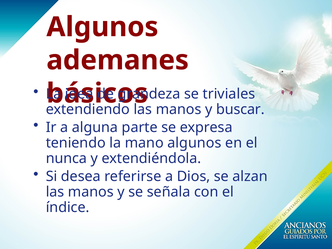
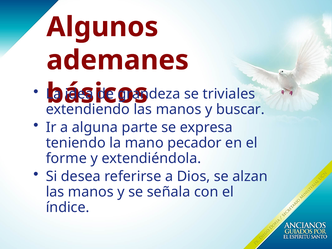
mano algunos: algunos -> pecador
nunca: nunca -> forme
